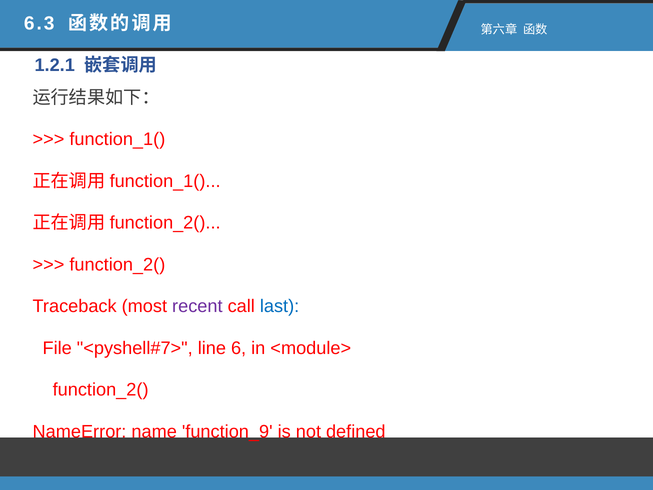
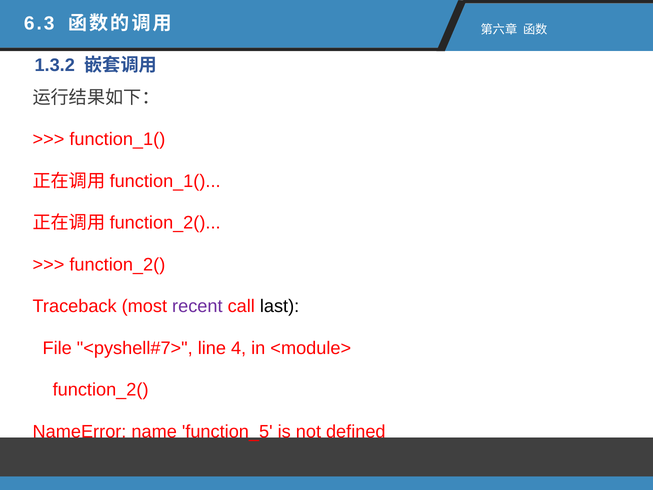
1.2.1: 1.2.1 -> 1.3.2
last colour: blue -> black
6: 6 -> 4
function_9: function_9 -> function_5
